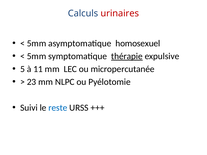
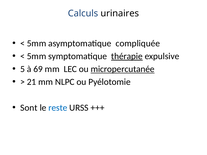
urinaires colour: red -> black
homosexuel: homosexuel -> compliquée
11: 11 -> 69
micropercutanée underline: none -> present
23: 23 -> 21
Suivi: Suivi -> Sont
